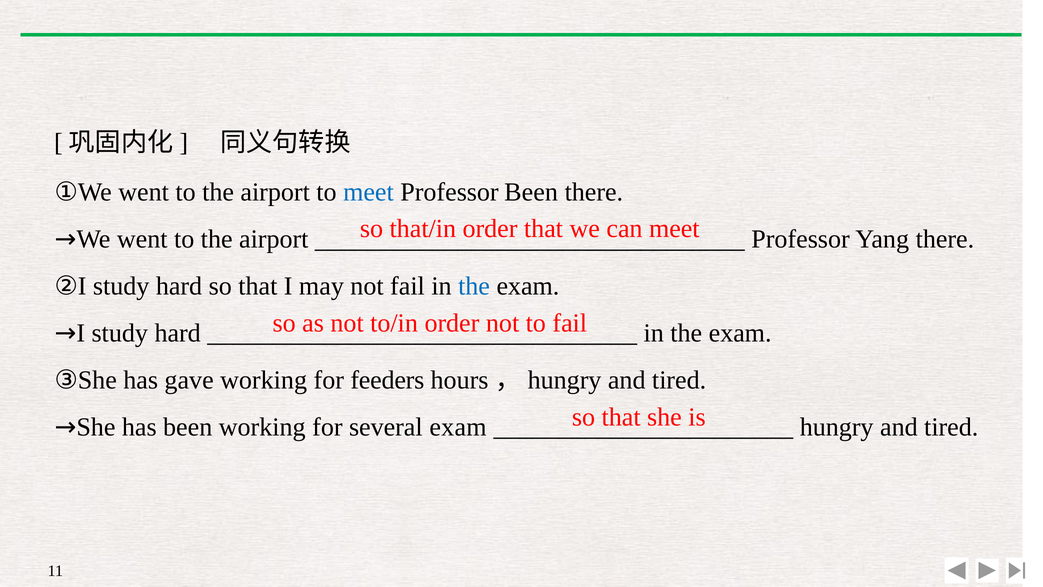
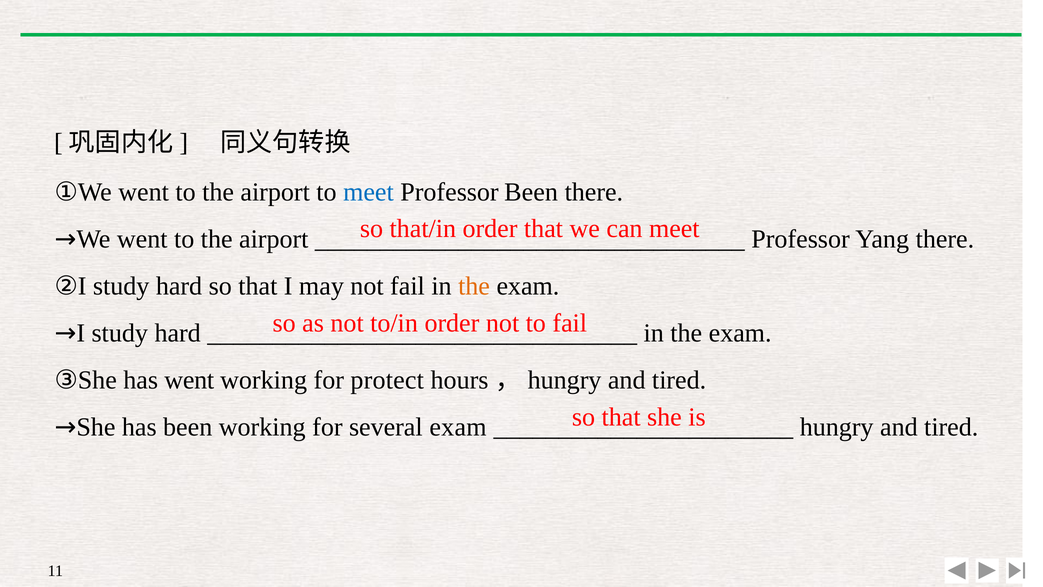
the at (474, 286) colour: blue -> orange
has gave: gave -> went
feeders: feeders -> protect
